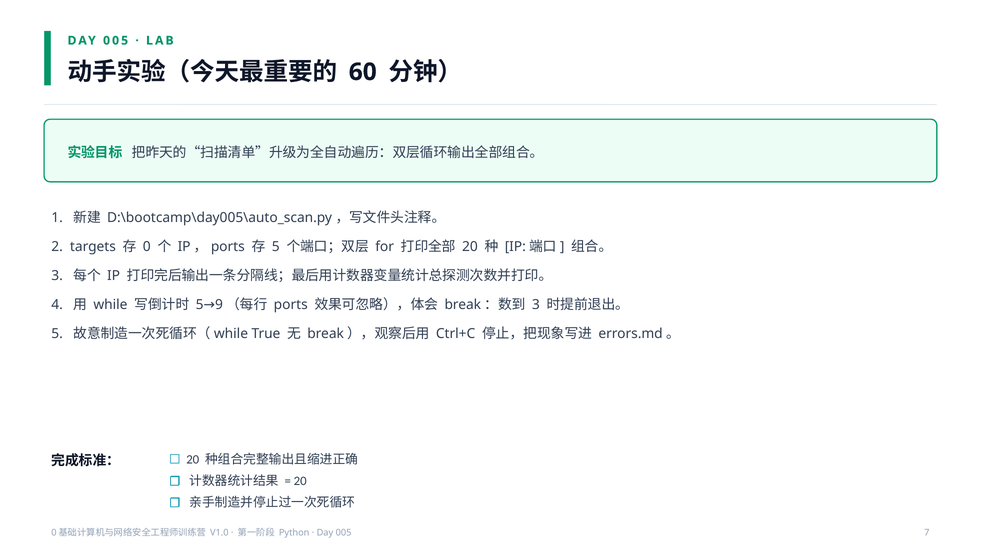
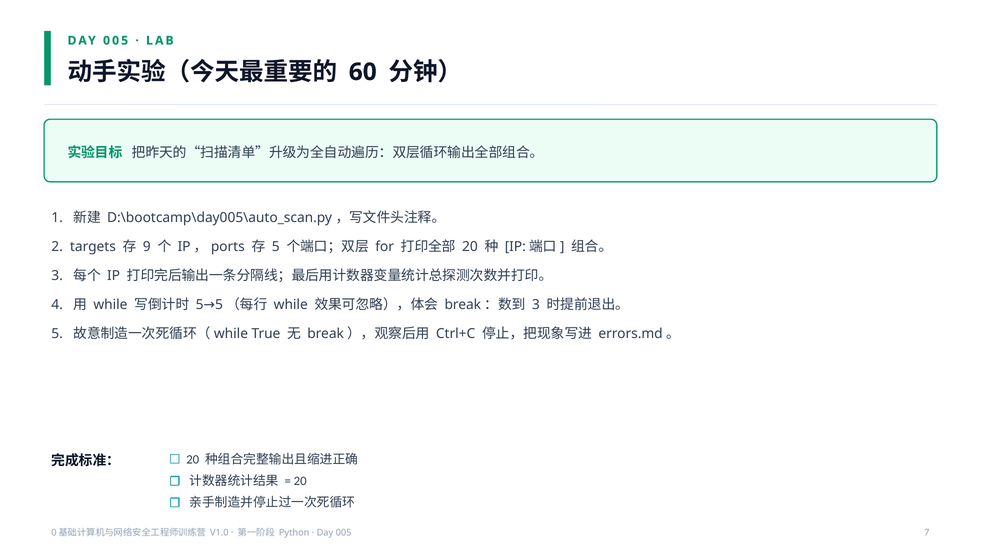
0: 0 -> 9
ports at (291, 305): ports -> while
5 9: 9 -> 5
